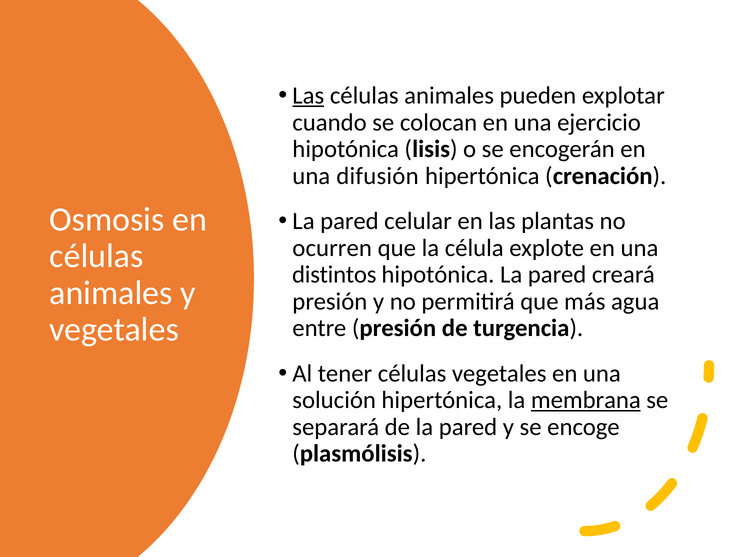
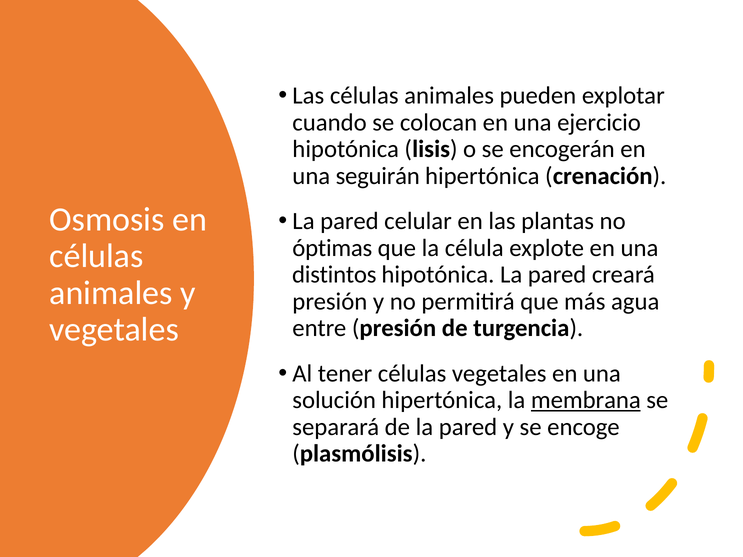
Las at (308, 96) underline: present -> none
difusión: difusión -> seguirán
ocurren: ocurren -> óptimas
